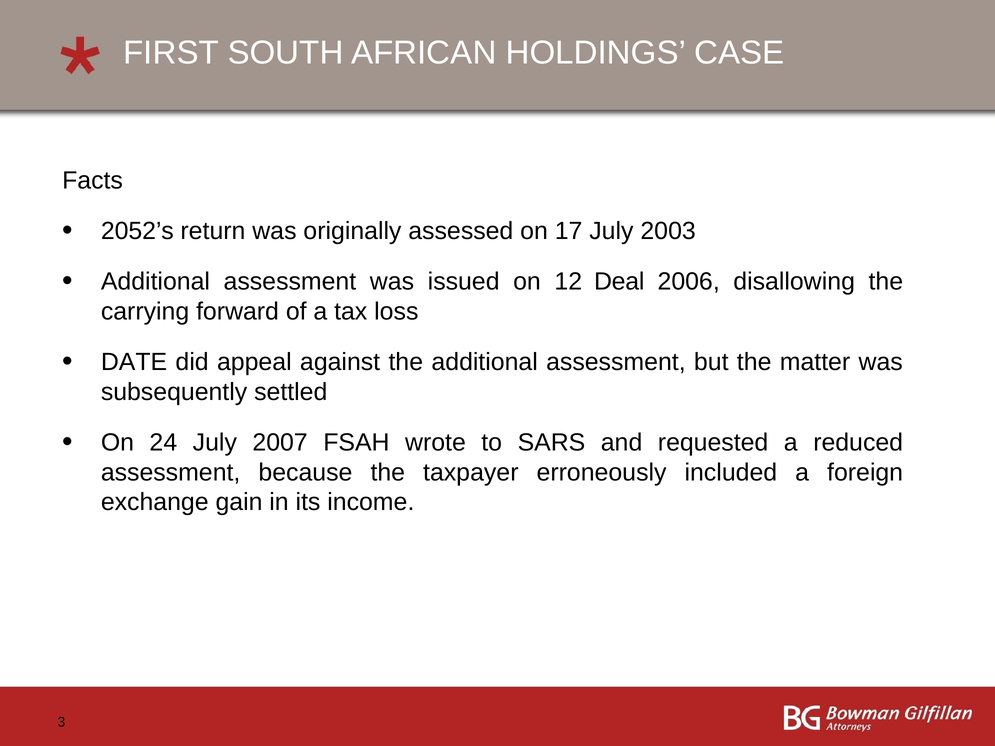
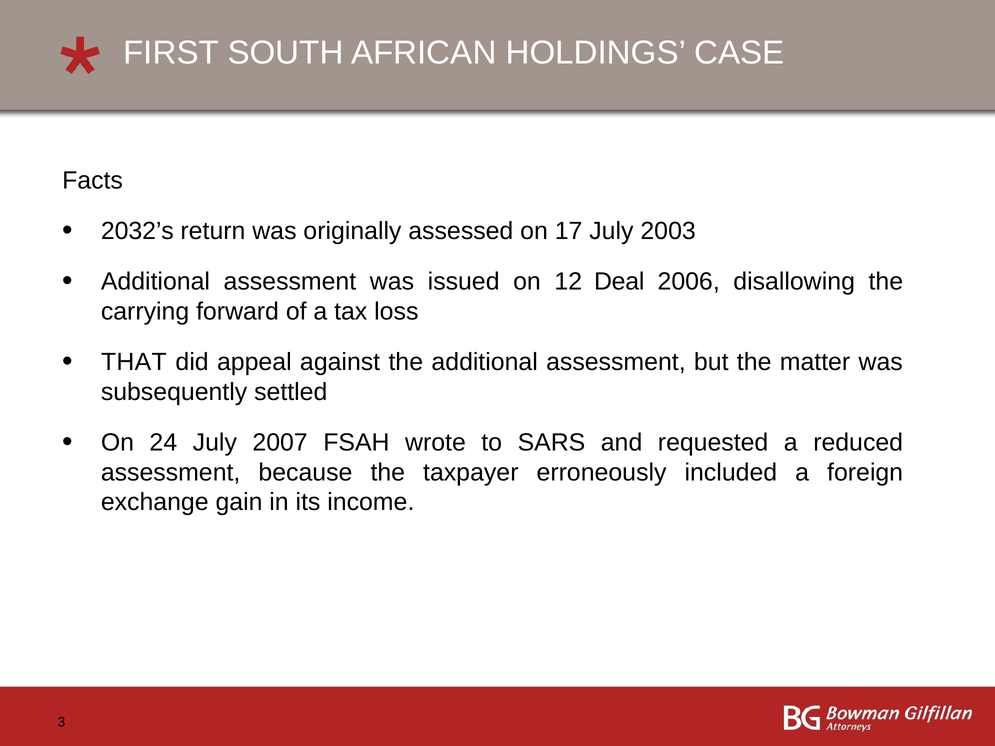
2052’s: 2052’s -> 2032’s
DATE: DATE -> THAT
